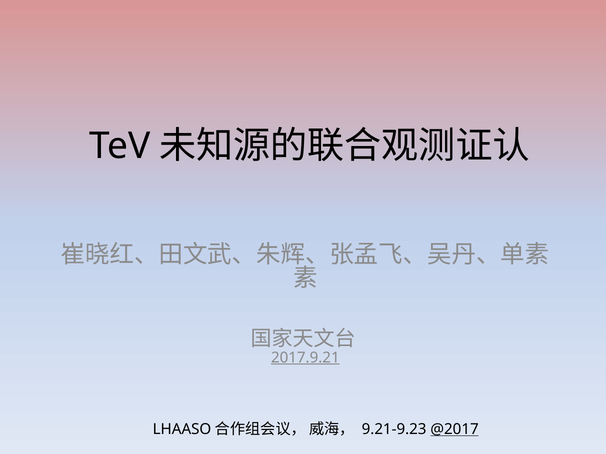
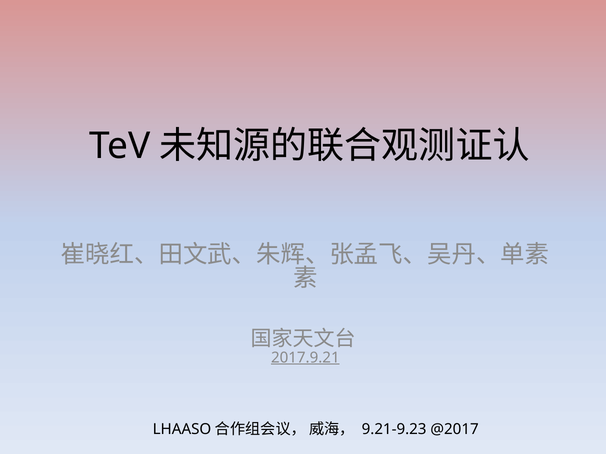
@2017 underline: present -> none
